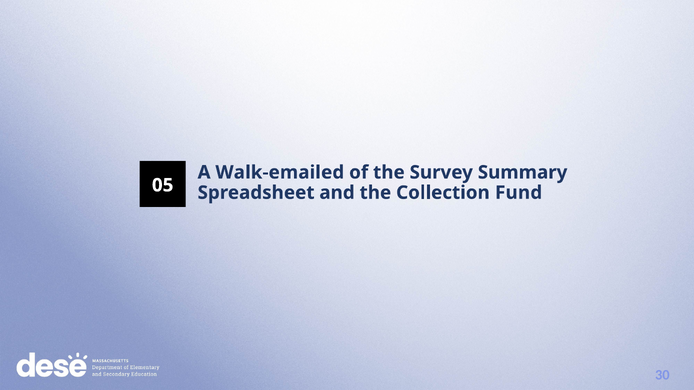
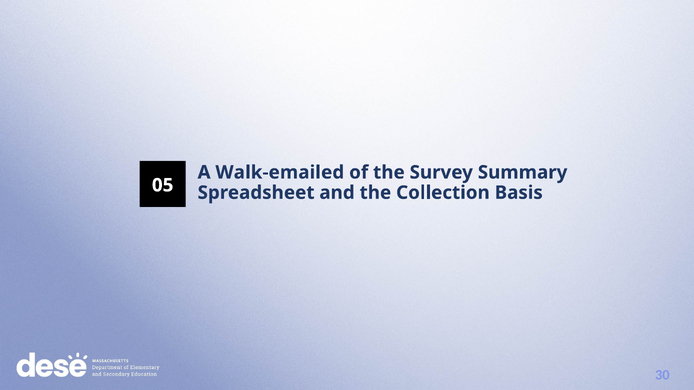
Fund: Fund -> Basis
